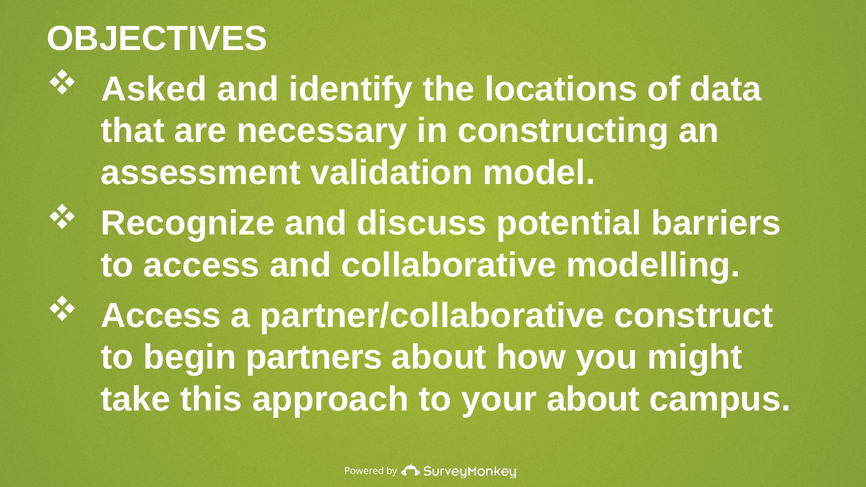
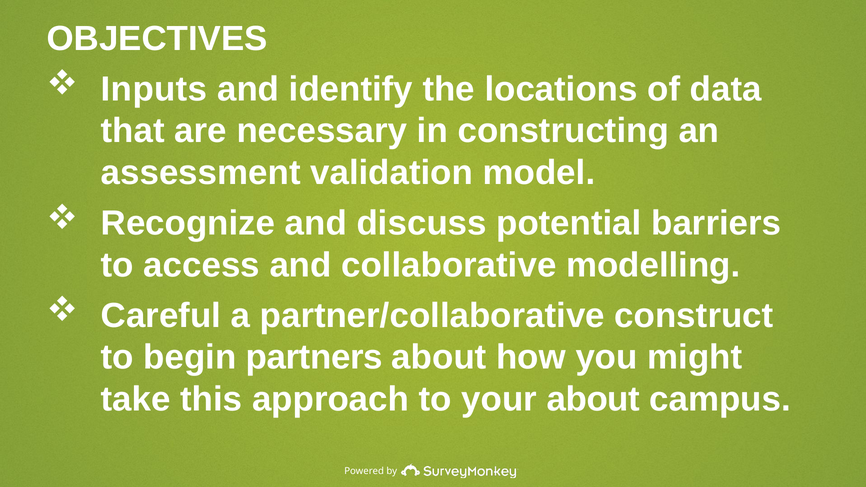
Asked: Asked -> Inputs
Access at (161, 316): Access -> Careful
